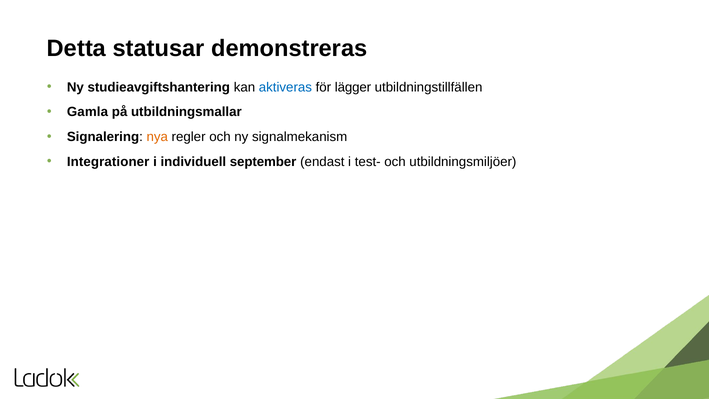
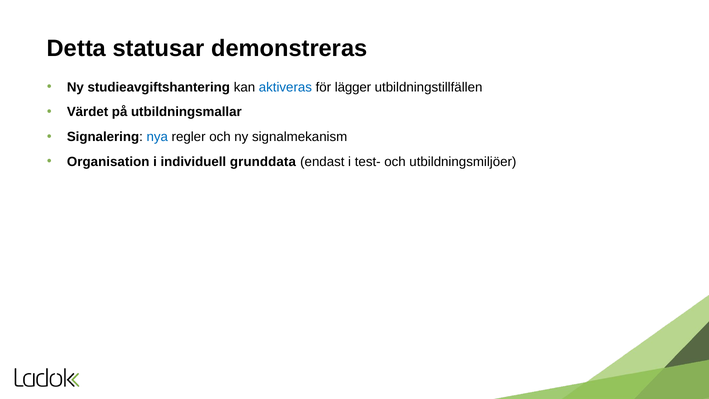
Gamla: Gamla -> Värdet
nya colour: orange -> blue
Integrationer: Integrationer -> Organisation
september: september -> grunddata
